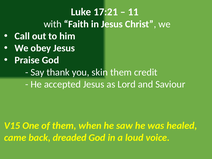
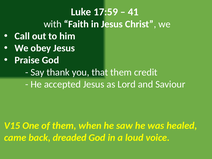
17:21: 17:21 -> 17:59
11: 11 -> 41
skin: skin -> that
